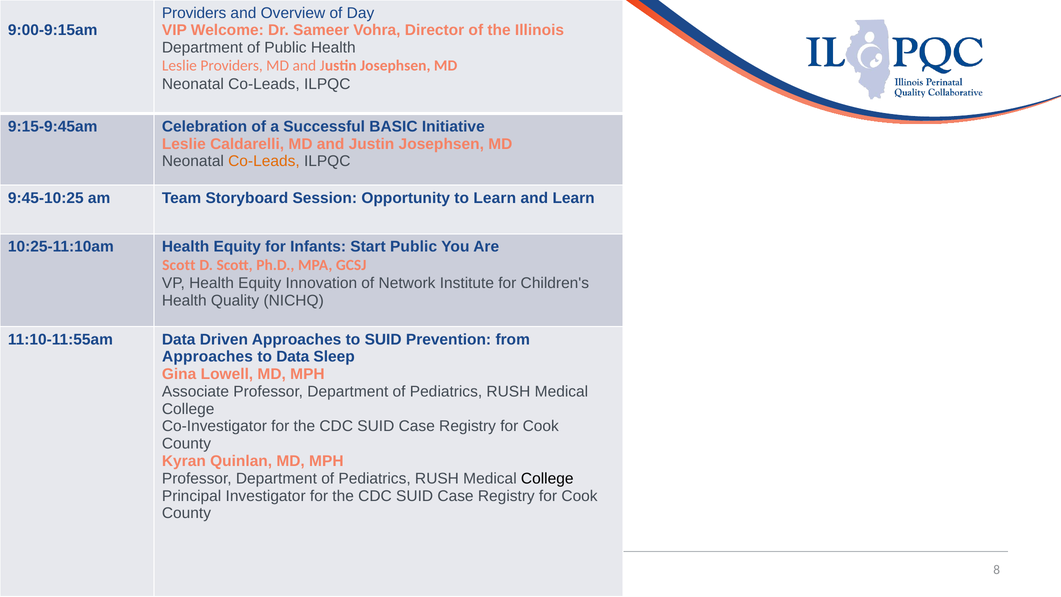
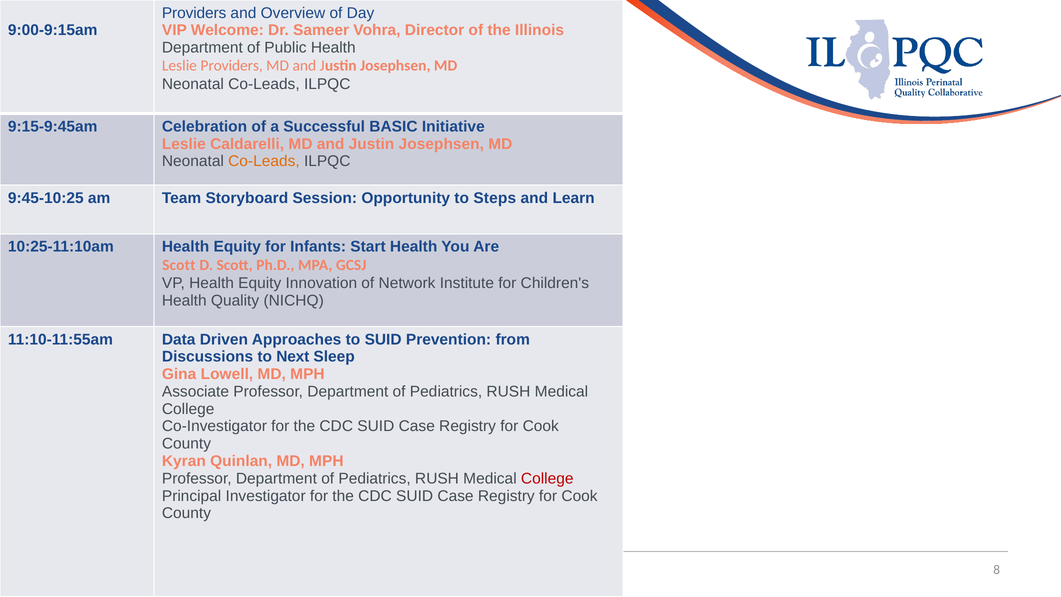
to Learn: Learn -> Steps
Start Public: Public -> Health
Approaches at (207, 357): Approaches -> Discussions
to Data: Data -> Next
College at (547, 478) colour: black -> red
